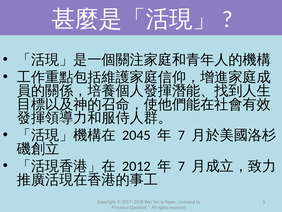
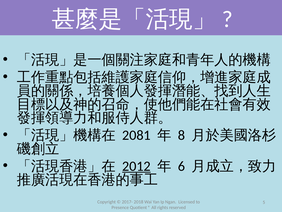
2045: 2045 -> 2081
7 at (181, 135): 7 -> 8
2012 underline: none -> present
7 at (181, 166): 7 -> 6
